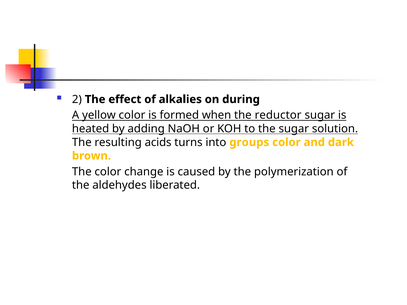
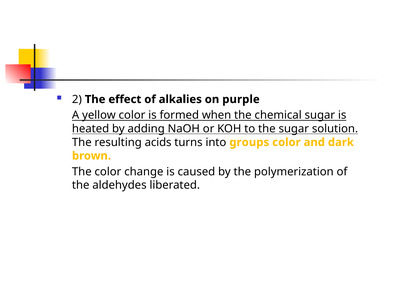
during: during -> purple
reductor: reductor -> chemical
